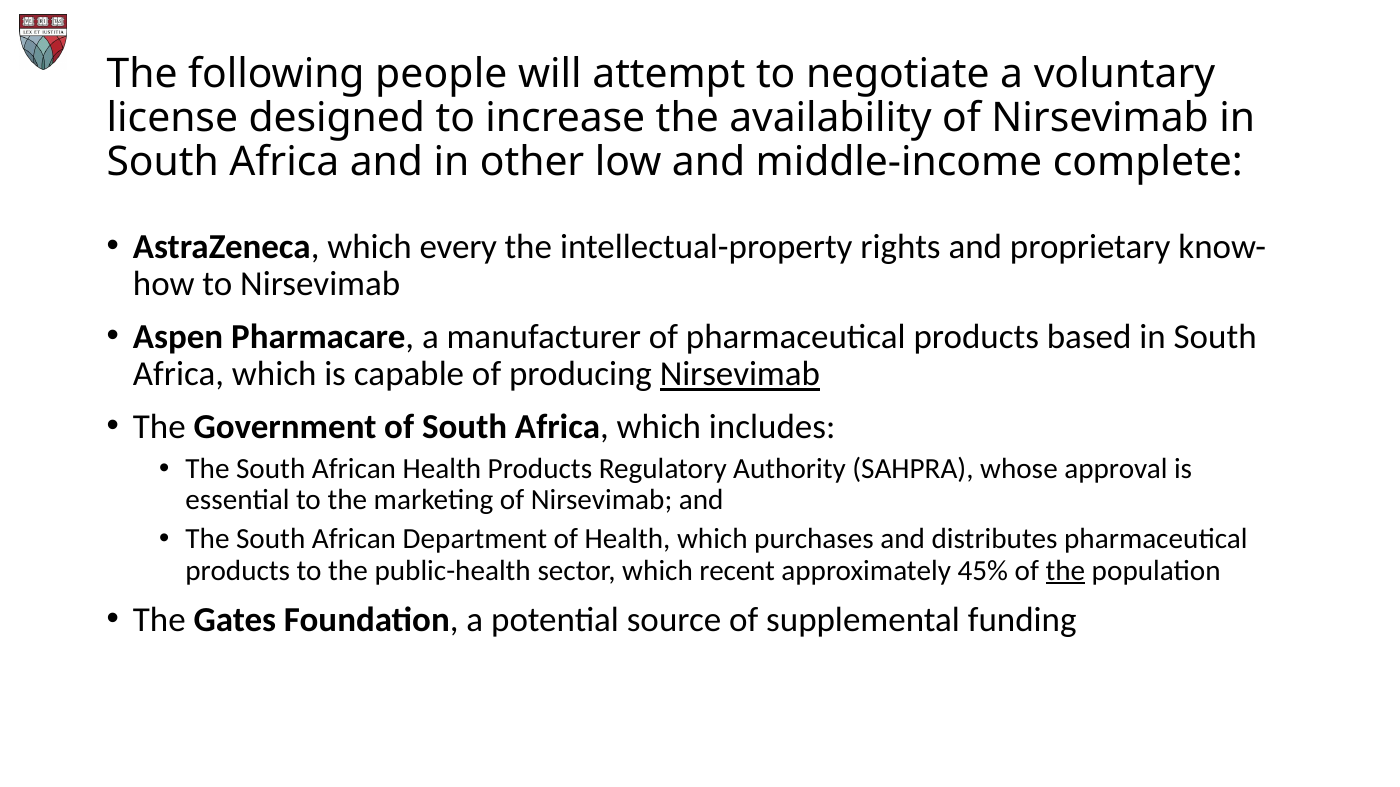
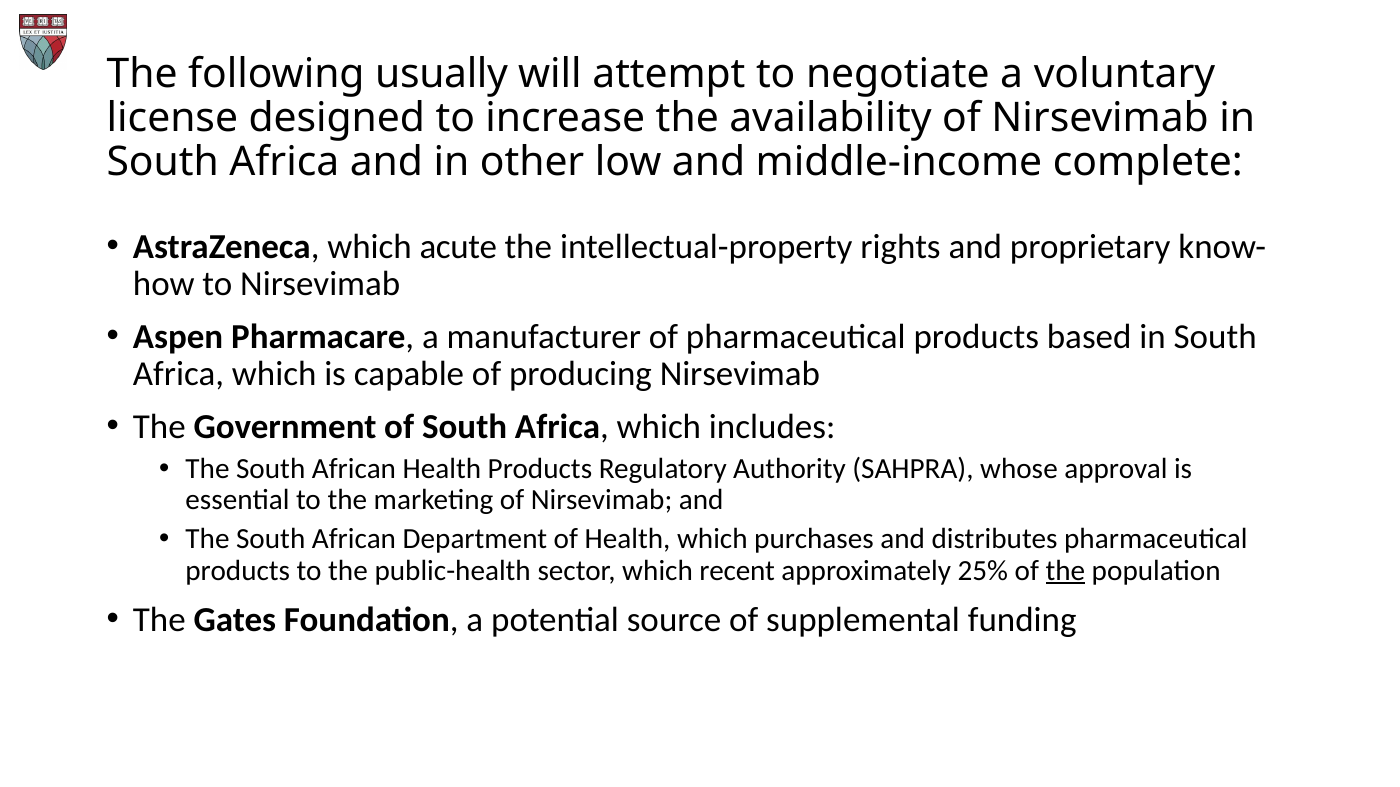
people: people -> usually
every: every -> acute
Nirsevimab at (740, 375) underline: present -> none
45%: 45% -> 25%
